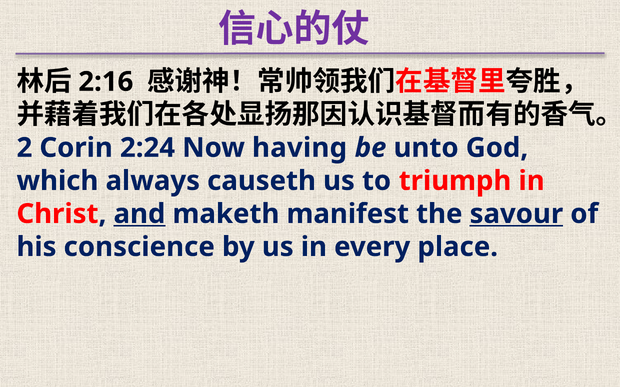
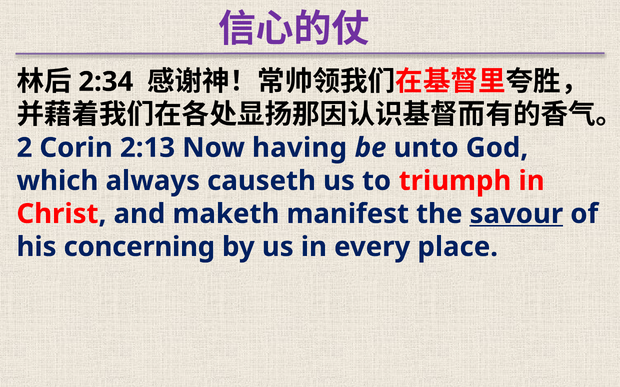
2:16: 2:16 -> 2:34
2:24: 2:24 -> 2:13
and underline: present -> none
conscience: conscience -> concerning
